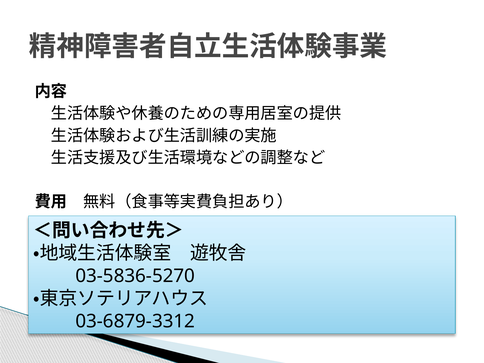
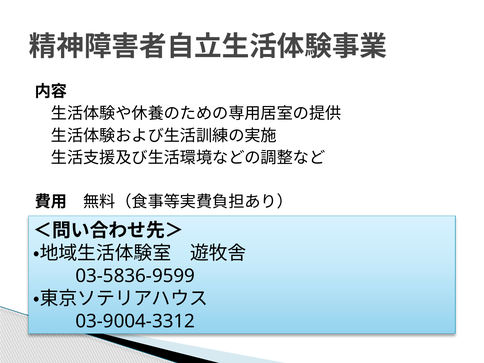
03-5836-5270: 03-5836-5270 -> 03-5836-9599
03-6879-3312: 03-6879-3312 -> 03-9004-3312
